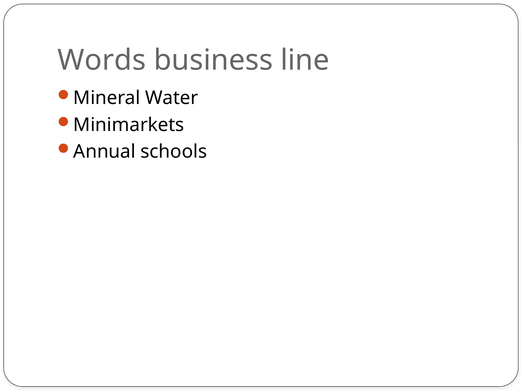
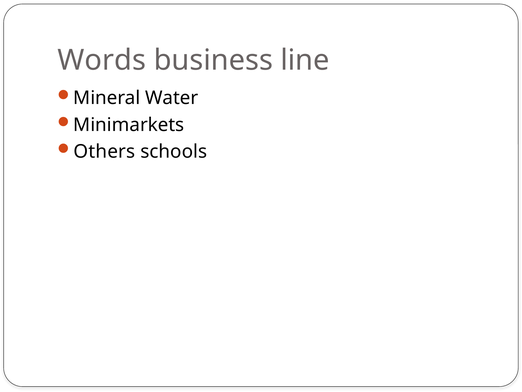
Annual: Annual -> Others
